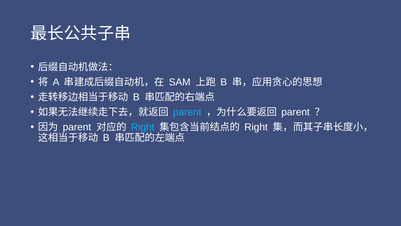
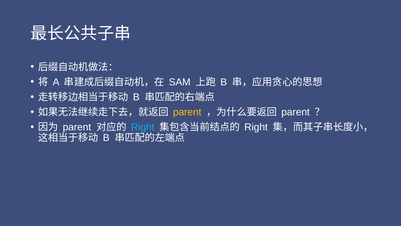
parent at (187, 112) colour: light blue -> yellow
